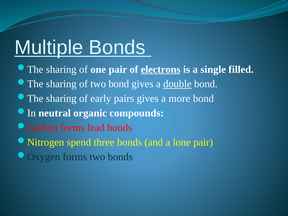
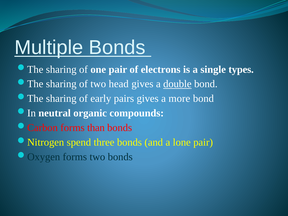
electrons underline: present -> none
filled: filled -> types
two bond: bond -> head
lead: lead -> than
